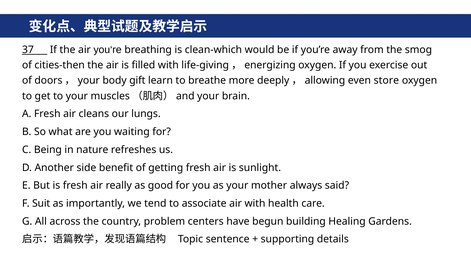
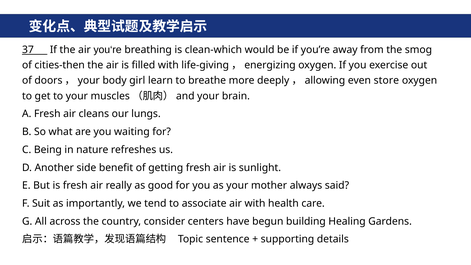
gift: gift -> girl
problem: problem -> consider
